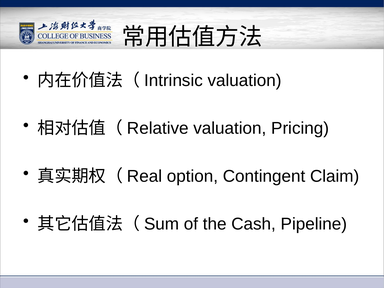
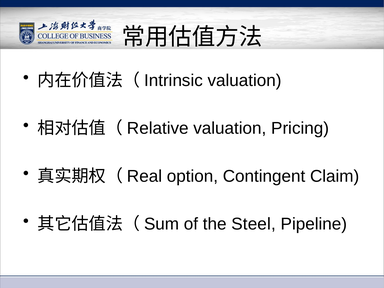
Cash: Cash -> Steel
